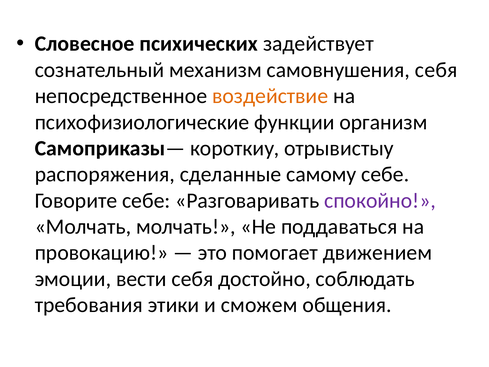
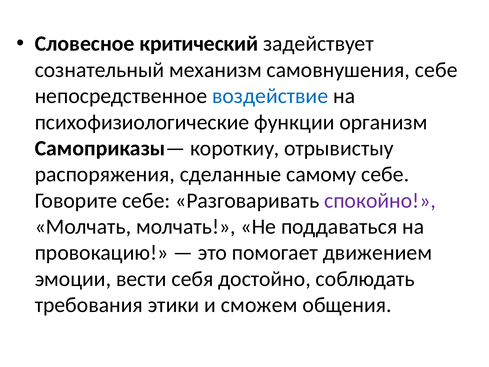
психических: психических -> критический
самовнушения себя: себя -> себе
воздействие colour: orange -> blue
